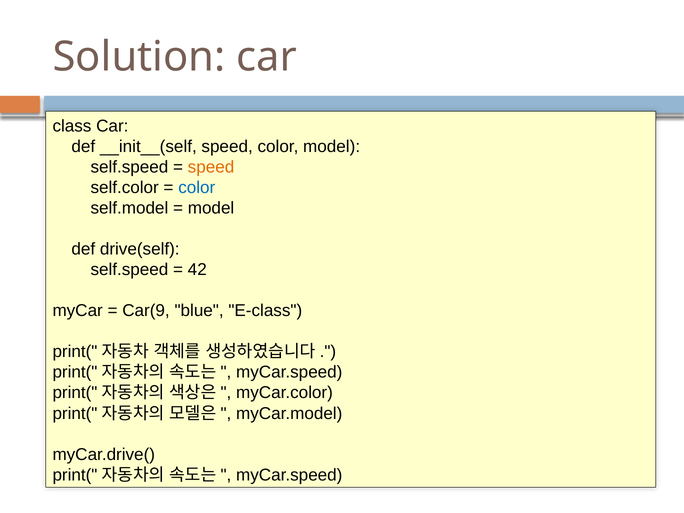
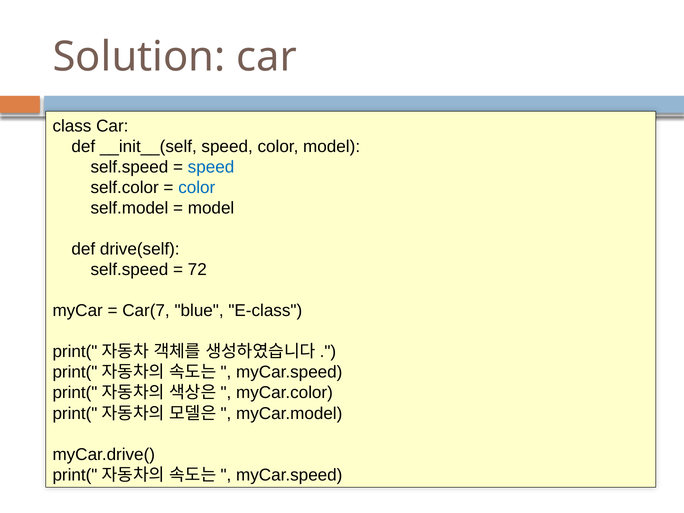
speed at (211, 167) colour: orange -> blue
42: 42 -> 72
Car(9: Car(9 -> Car(7
